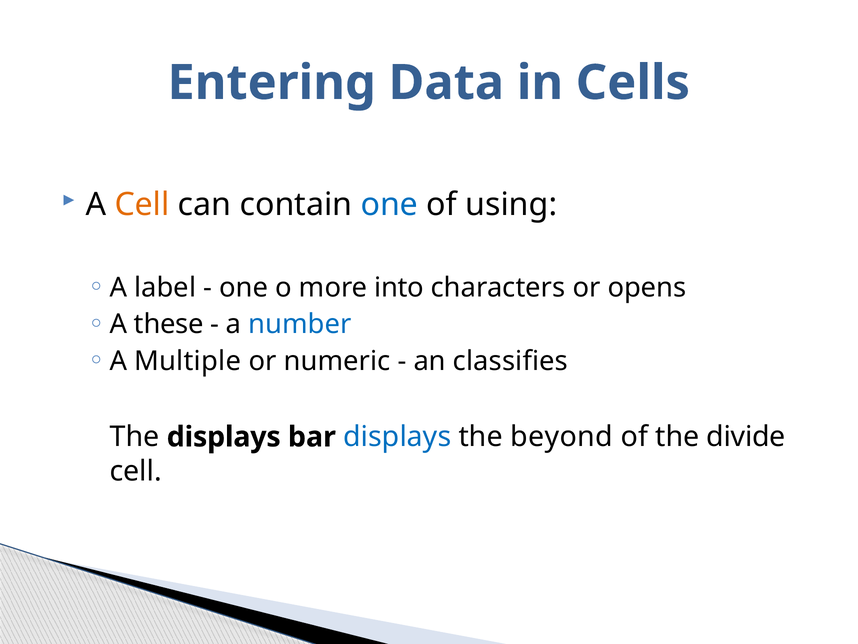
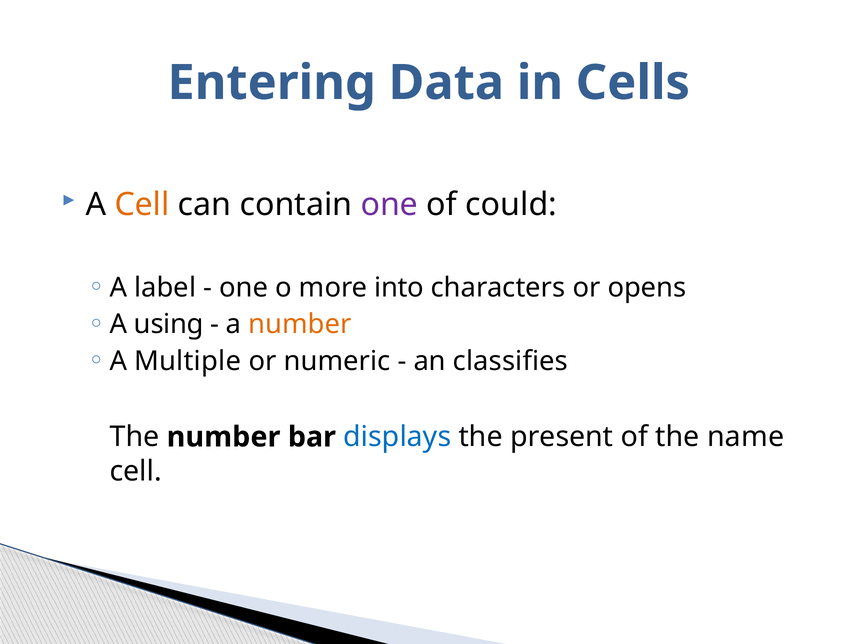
one at (389, 205) colour: blue -> purple
using: using -> could
these: these -> using
number at (300, 324) colour: blue -> orange
The displays: displays -> number
beyond: beyond -> present
divide: divide -> name
